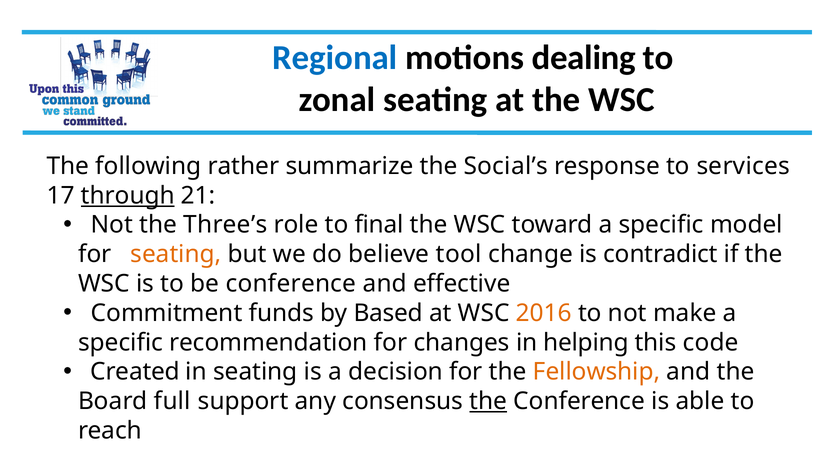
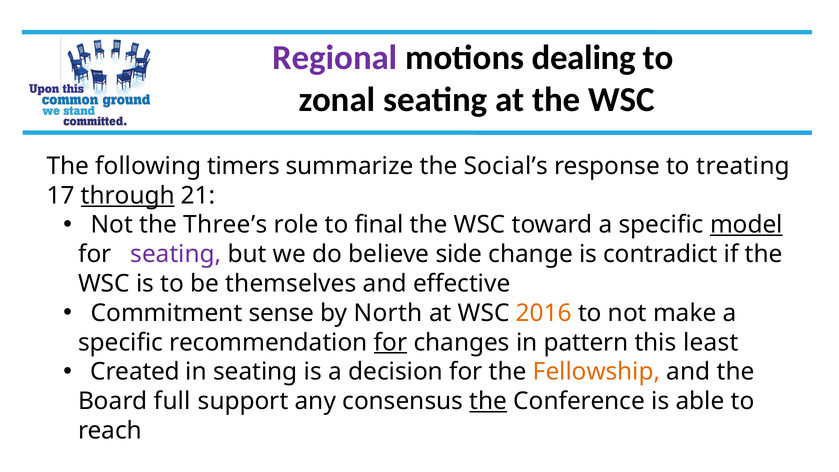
Regional colour: blue -> purple
rather: rather -> timers
services: services -> treating
model underline: none -> present
seating at (176, 254) colour: orange -> purple
tool: tool -> side
be conference: conference -> themselves
funds: funds -> sense
Based: Based -> North
for at (391, 342) underline: none -> present
helping: helping -> pattern
code: code -> least
